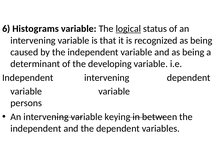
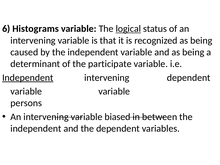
developing: developing -> participate
Independent at (28, 78) underline: none -> present
keying: keying -> biased
